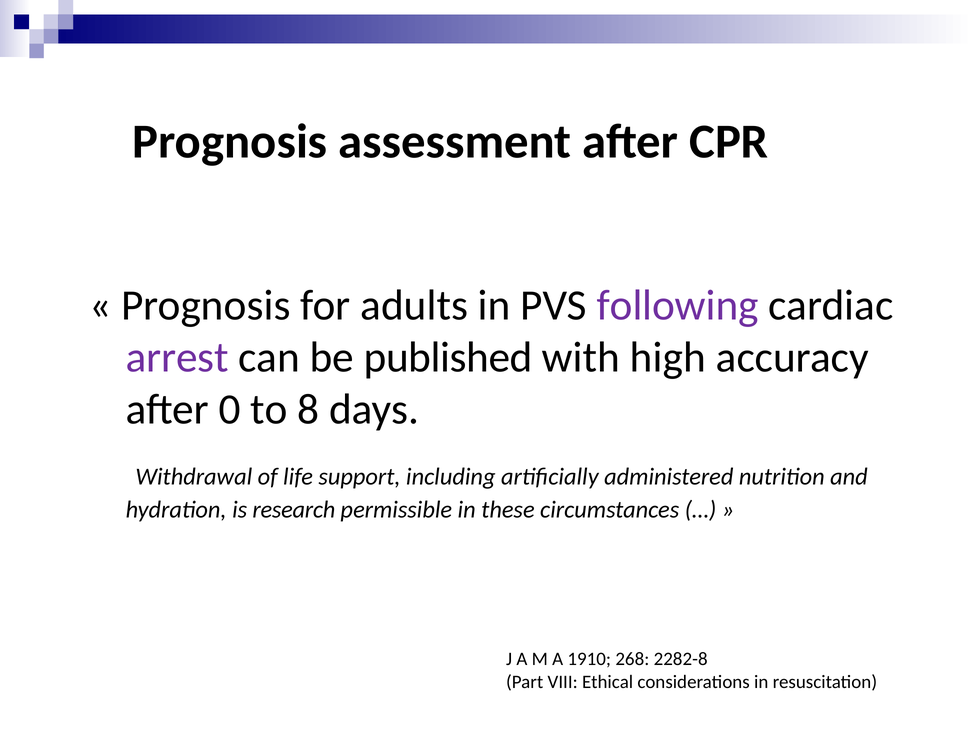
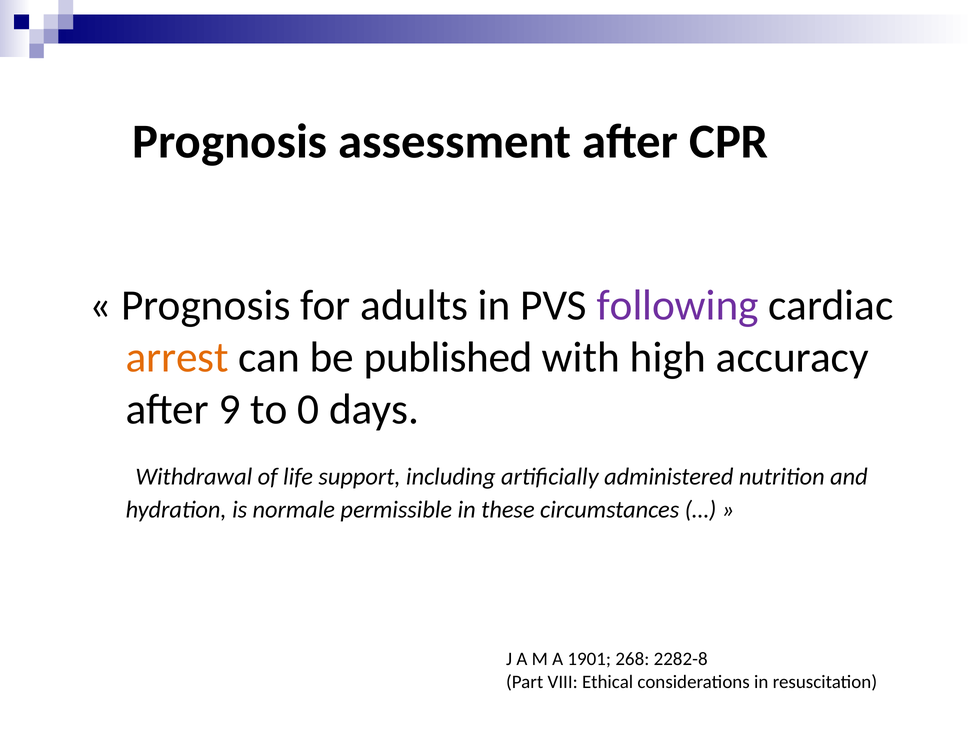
arrest colour: purple -> orange
0: 0 -> 9
8: 8 -> 0
research: research -> normale
1910: 1910 -> 1901
